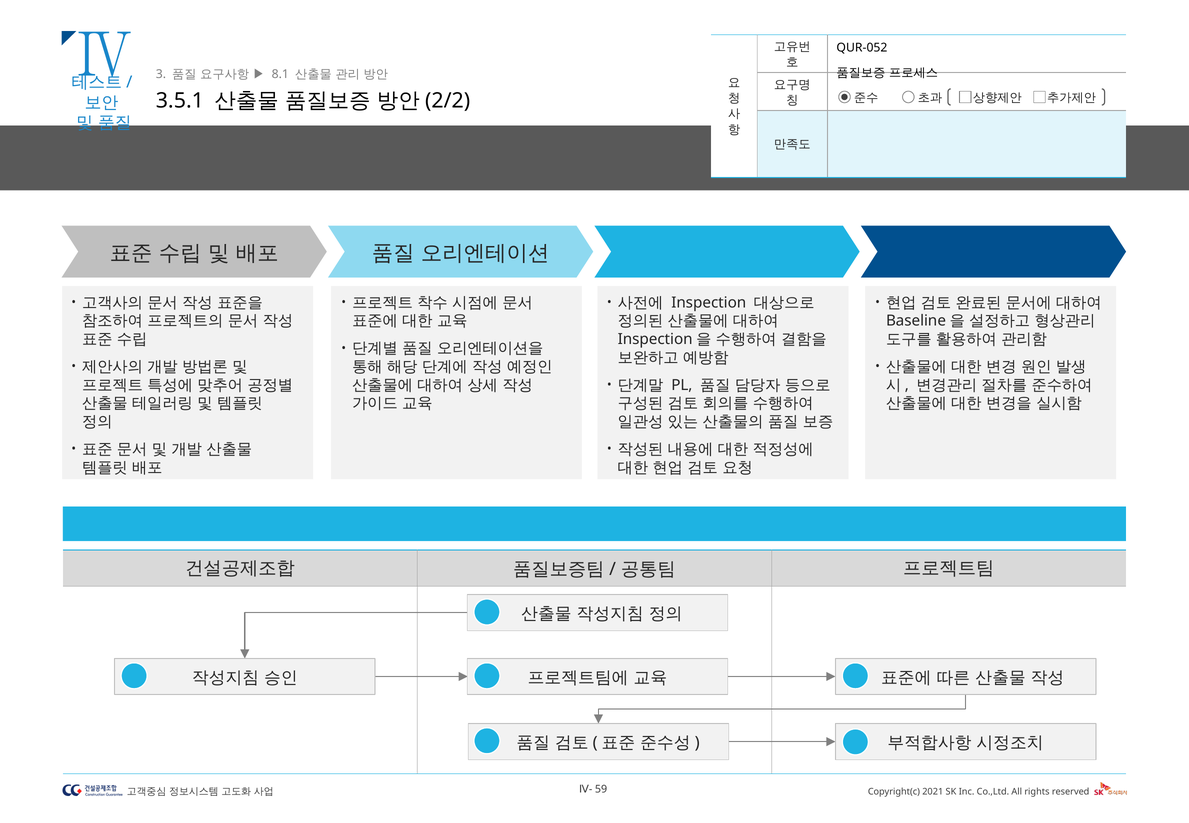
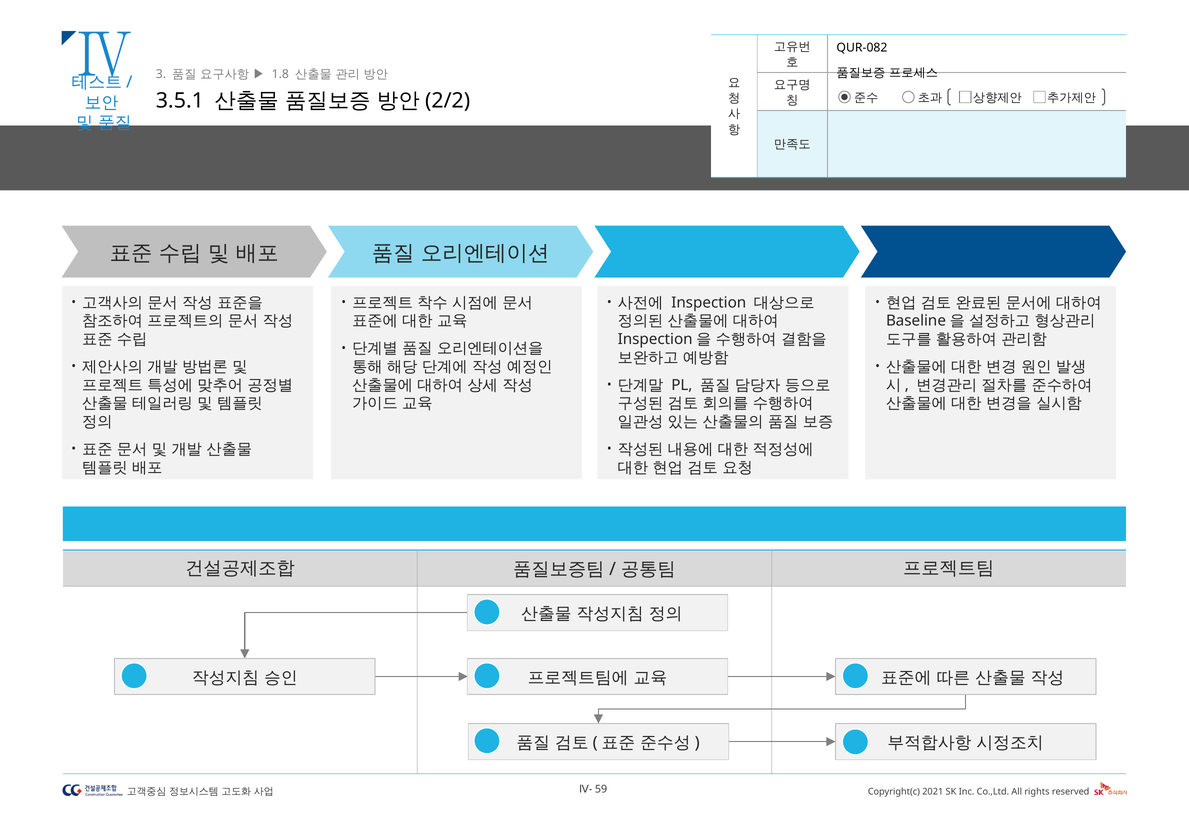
QUR-052: QUR-052 -> QUR-082
8.1: 8.1 -> 1.8
